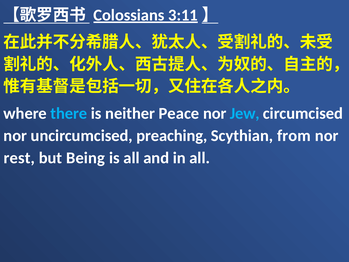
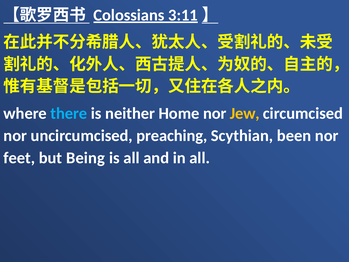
Peace: Peace -> Home
Jew colour: light blue -> yellow
from: from -> been
rest: rest -> feet
